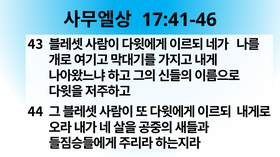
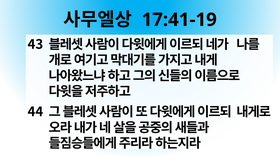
17:41-46: 17:41-46 -> 17:41-19
